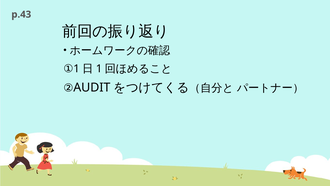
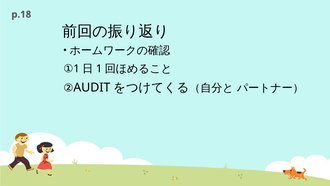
p.43: p.43 -> p.18
